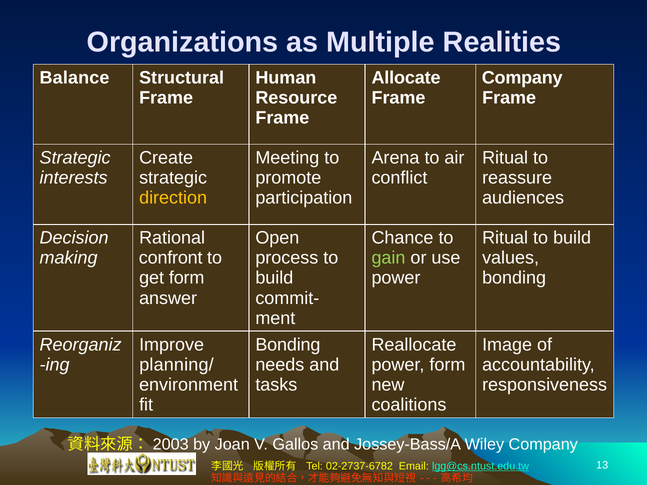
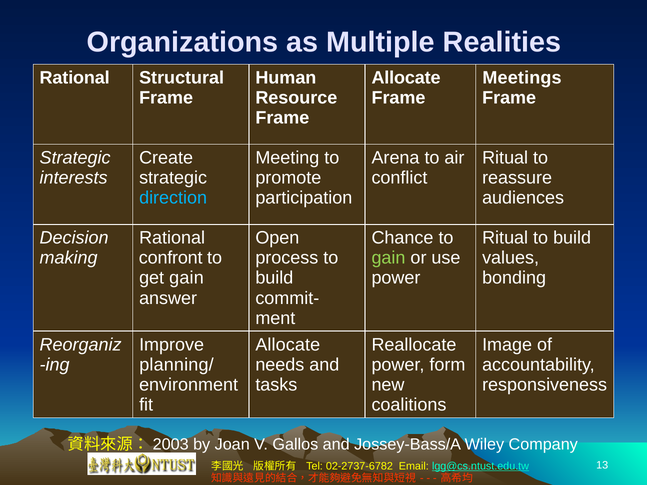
Balance at (75, 78): Balance -> Rational
Company at (522, 78): Company -> Meetings
direction colour: yellow -> light blue
get form: form -> gain
Bonding at (288, 345): Bonding -> Allocate
